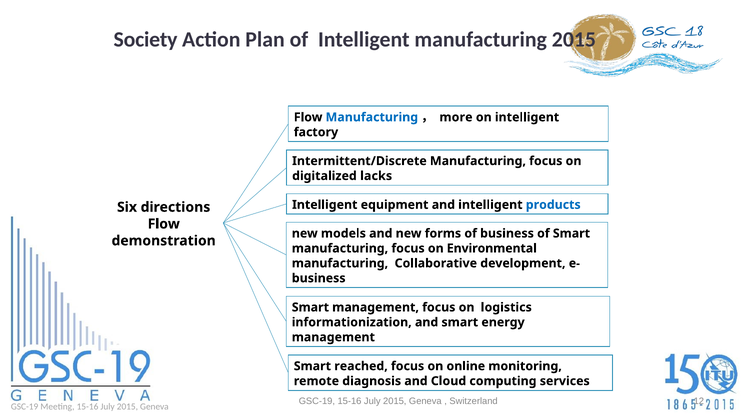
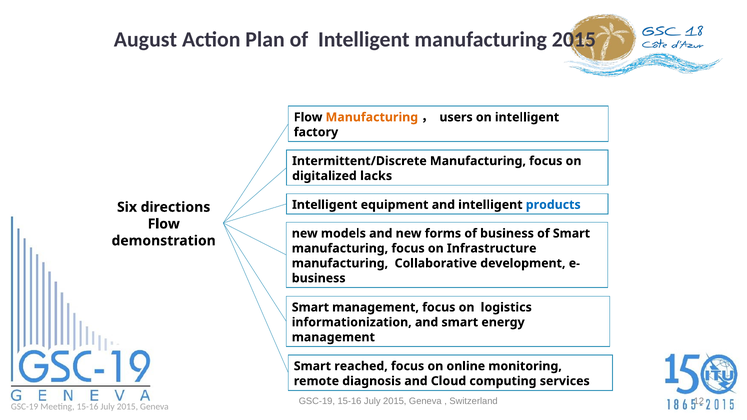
Society: Society -> August
Manufacturing at (372, 117) colour: blue -> orange
more: more -> users
Environmental: Environmental -> Infrastructure
